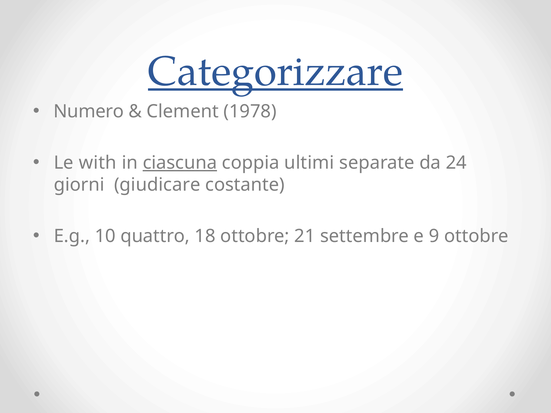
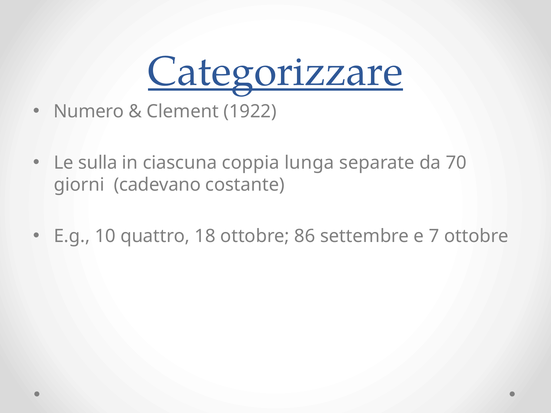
1978: 1978 -> 1922
with: with -> sulla
ciascuna underline: present -> none
ultimi: ultimi -> lunga
24: 24 -> 70
giudicare: giudicare -> cadevano
21: 21 -> 86
9: 9 -> 7
